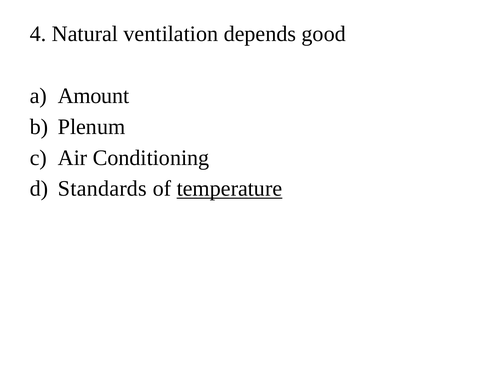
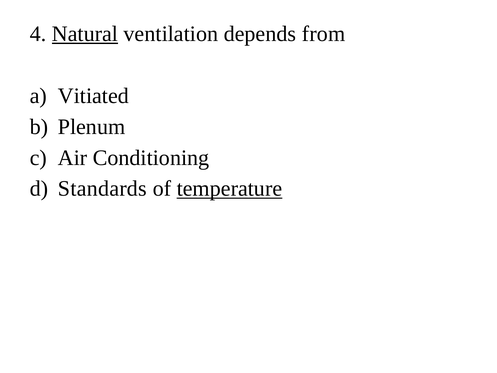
Natural underline: none -> present
good: good -> from
Amount: Amount -> Vitiated
